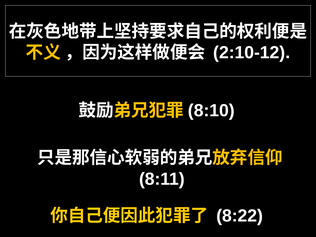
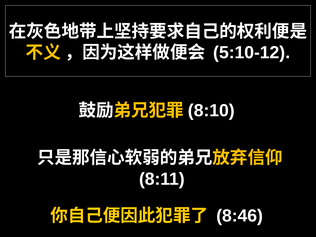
2:10-12: 2:10-12 -> 5:10-12
8:22: 8:22 -> 8:46
